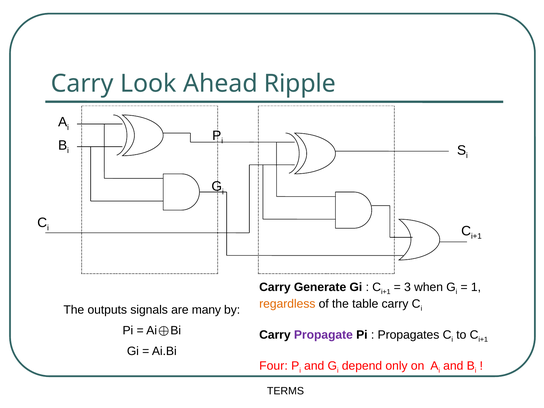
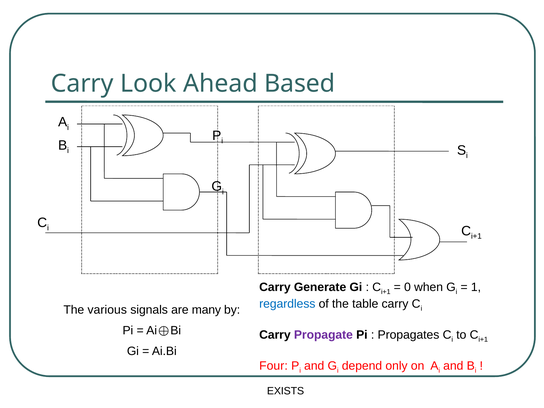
Ripple: Ripple -> Based
3: 3 -> 0
regardless colour: orange -> blue
outputs: outputs -> various
TERMS: TERMS -> EXISTS
